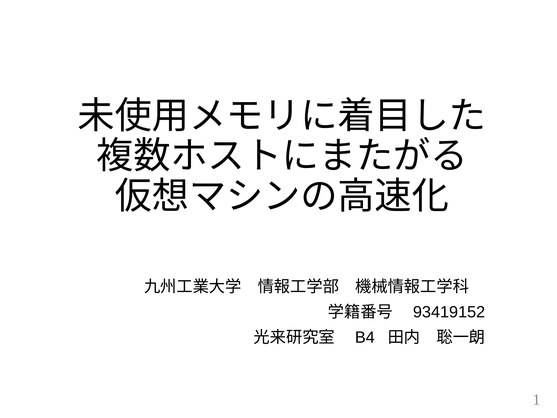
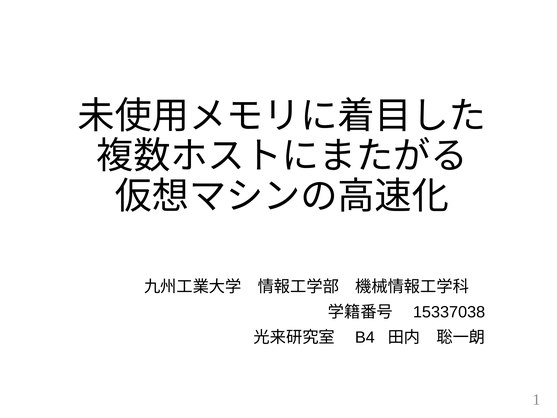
93419152: 93419152 -> 15337038
